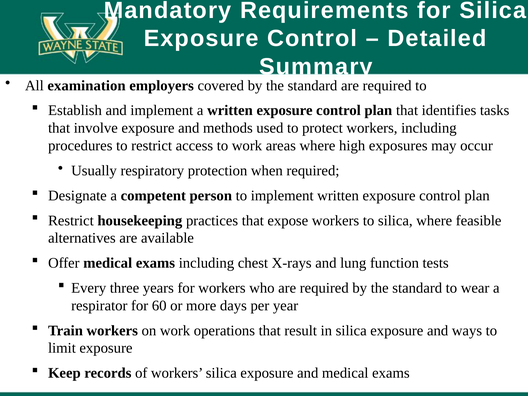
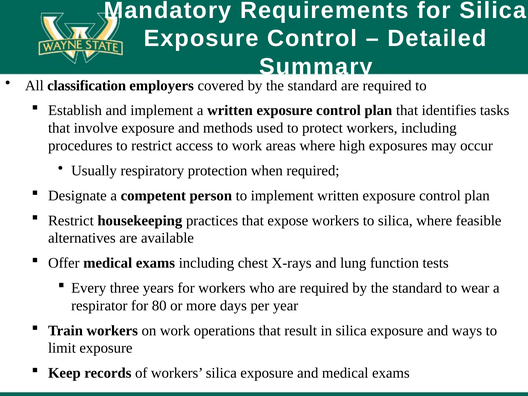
examination: examination -> classification
60: 60 -> 80
